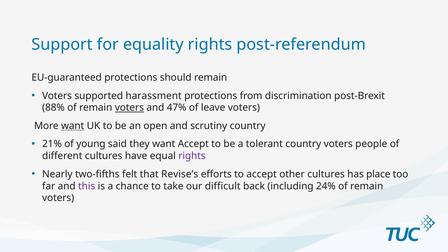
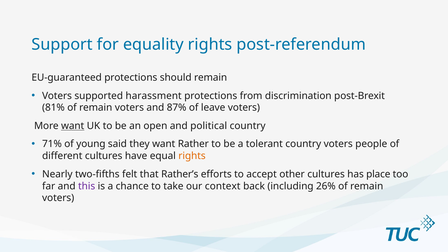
88%: 88% -> 81%
voters at (129, 108) underline: present -> none
47%: 47% -> 87%
scrutiny: scrutiny -> political
21%: 21% -> 71%
want Accept: Accept -> Rather
rights at (192, 156) colour: purple -> orange
Revise’s: Revise’s -> Rather’s
difficult: difficult -> context
24%: 24% -> 26%
